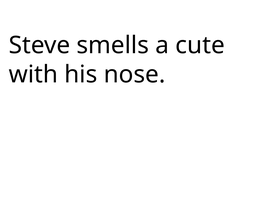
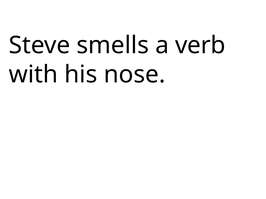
cute: cute -> verb
